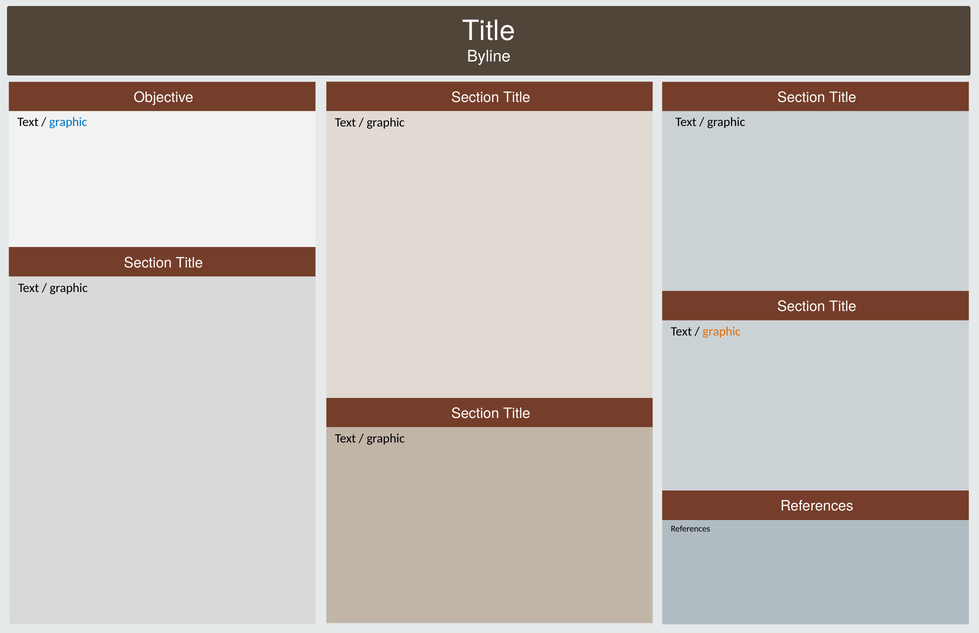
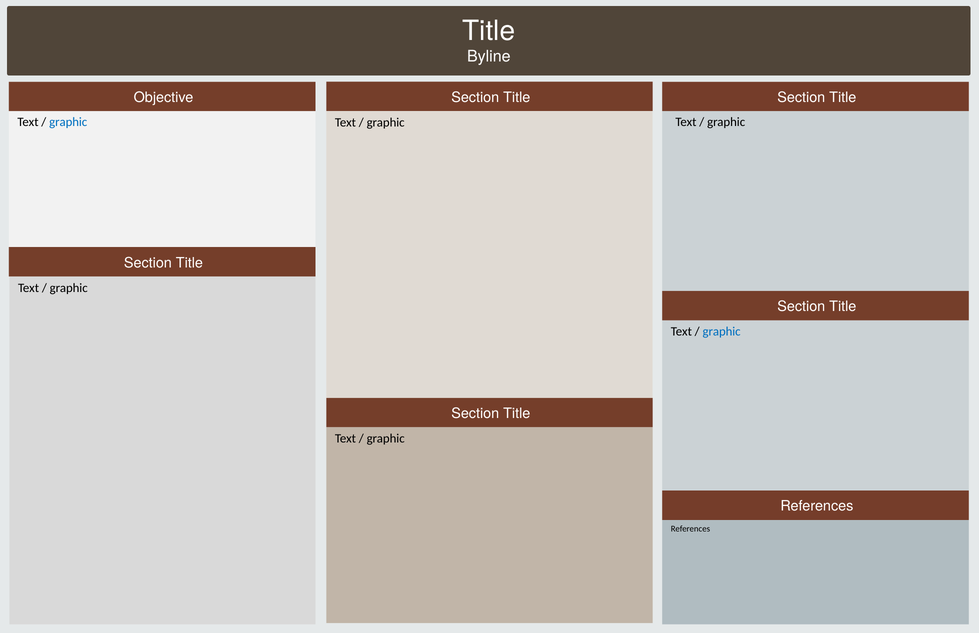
graphic at (722, 332) colour: orange -> blue
